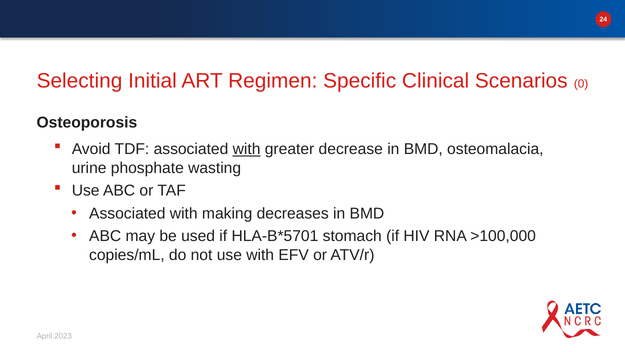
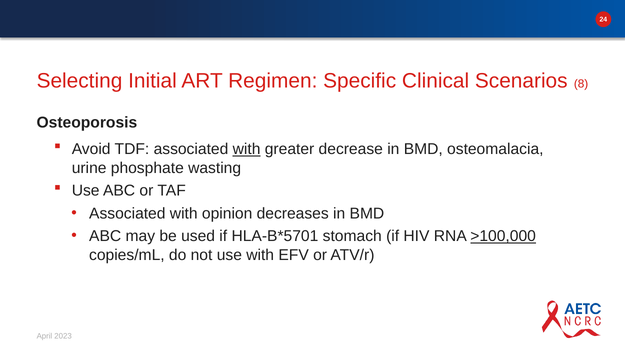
0: 0 -> 8
making: making -> opinion
>100,000 underline: none -> present
